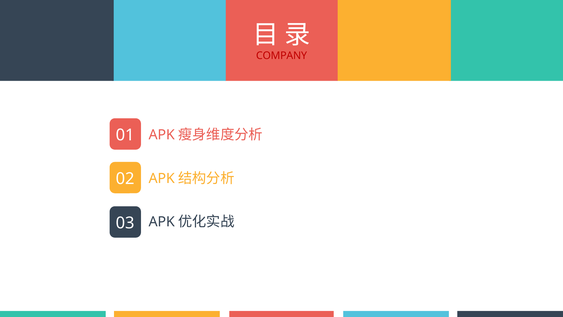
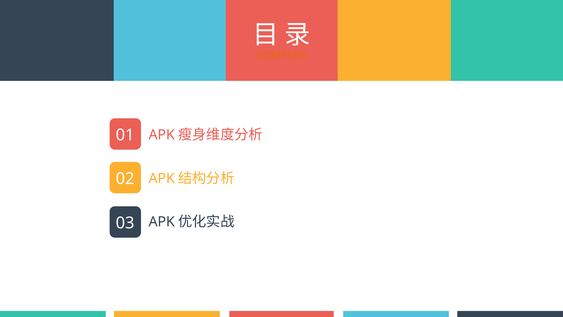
COMPANY colour: red -> orange
